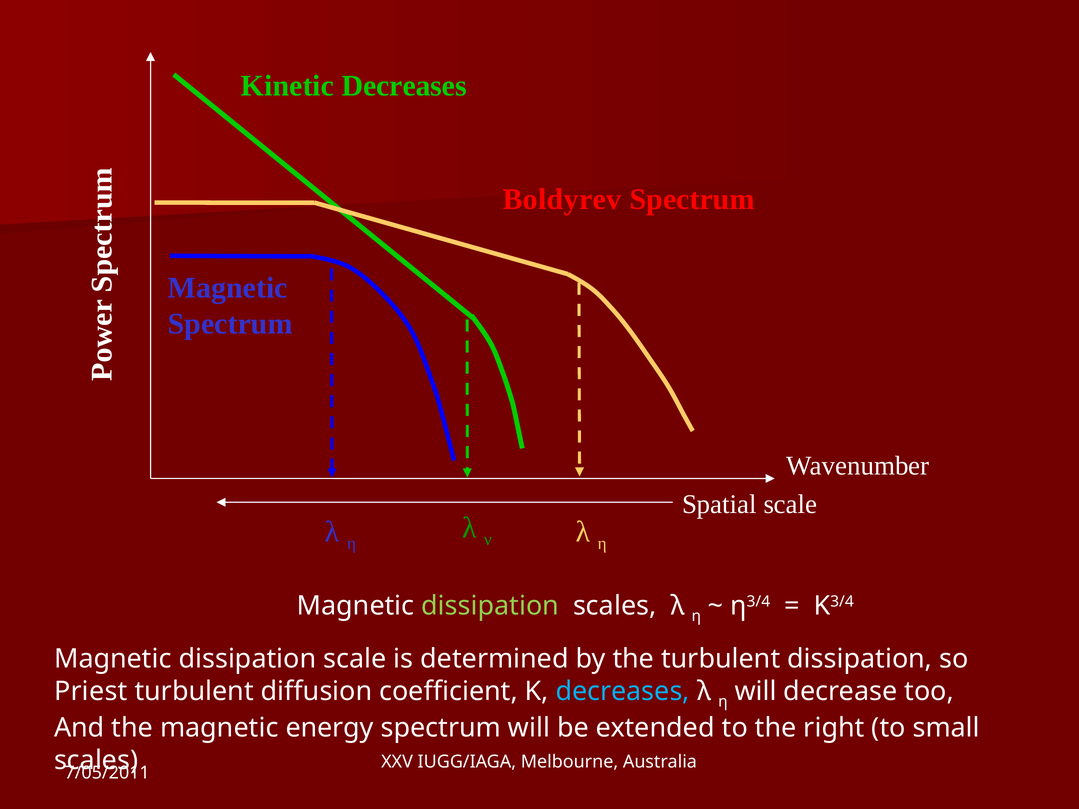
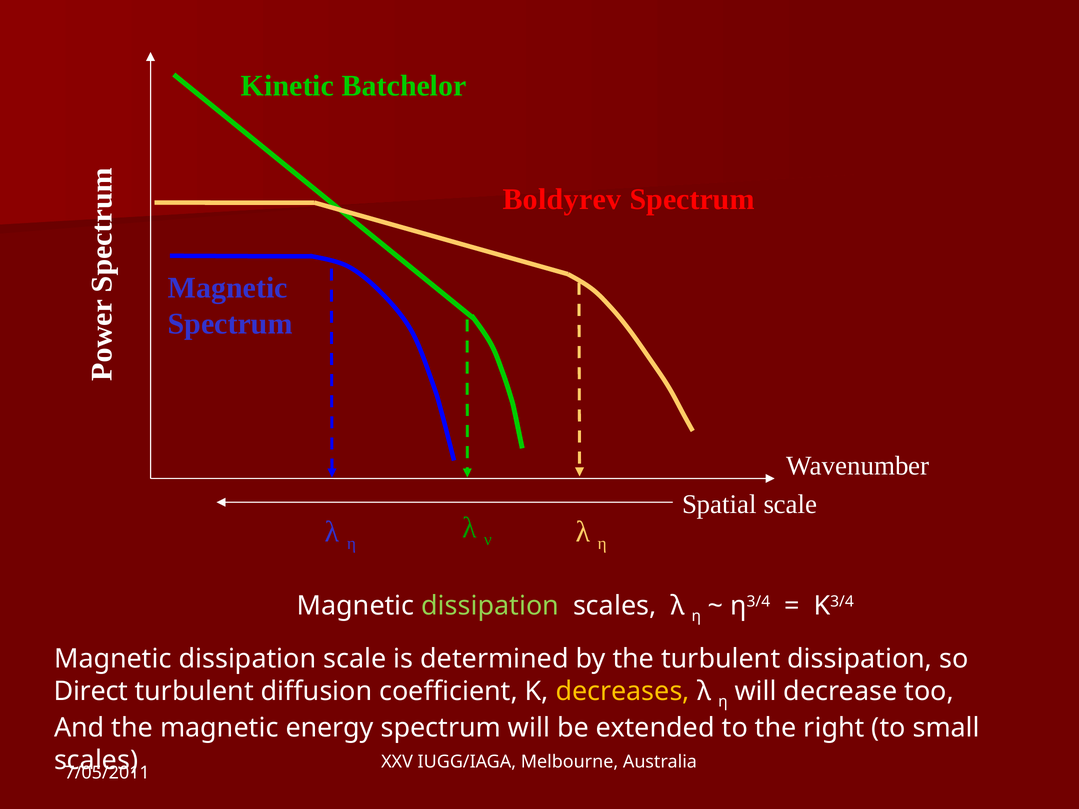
Kinetic Decreases: Decreases -> Batchelor
Priest: Priest -> Direct
decreases at (623, 692) colour: light blue -> yellow
